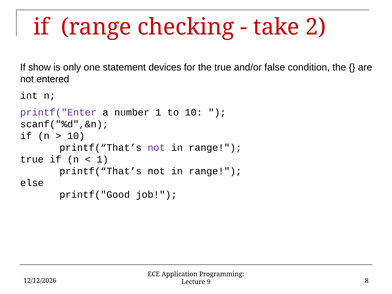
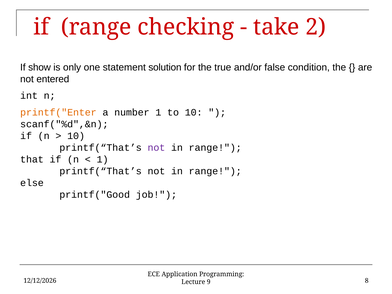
devices: devices -> solution
printf("Enter colour: purple -> orange
true at (32, 159): true -> that
